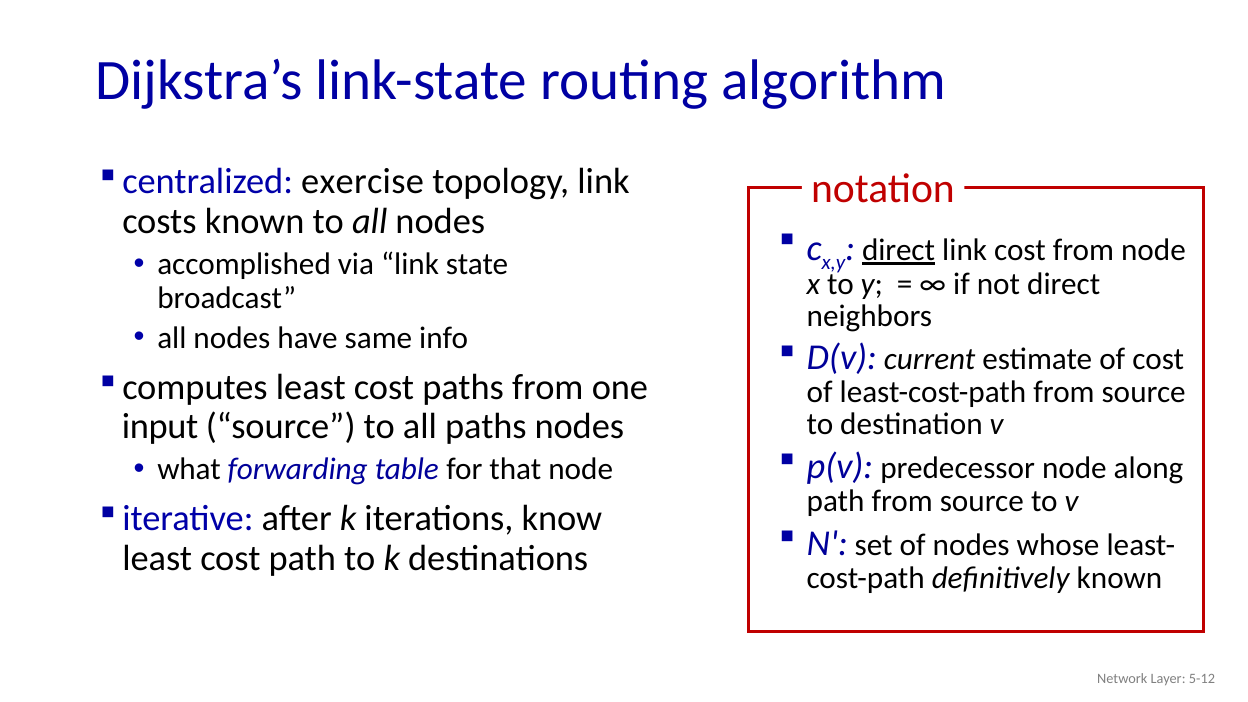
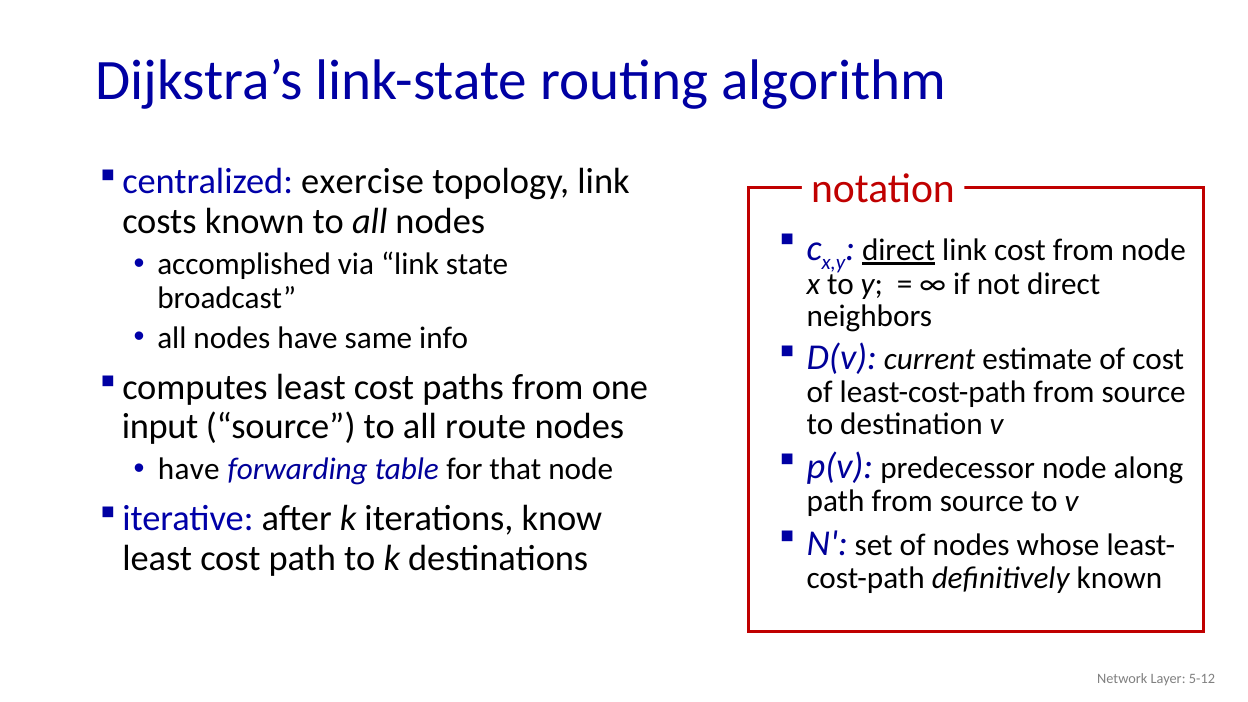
all paths: paths -> route
what at (189, 470): what -> have
